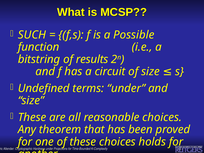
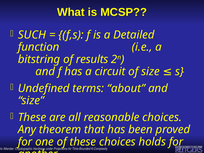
Possible: Possible -> Detailed
terms under: under -> about
